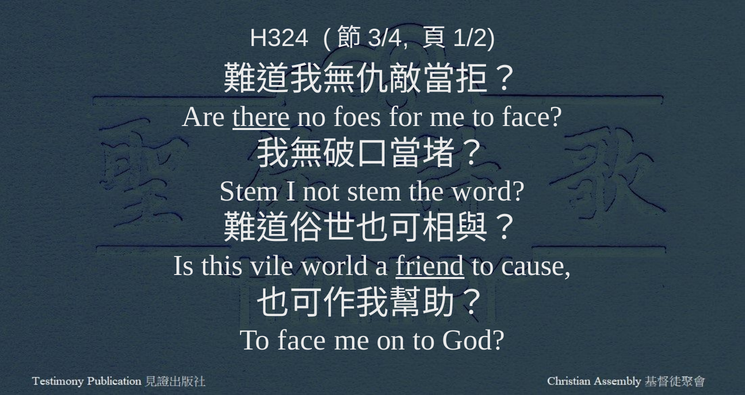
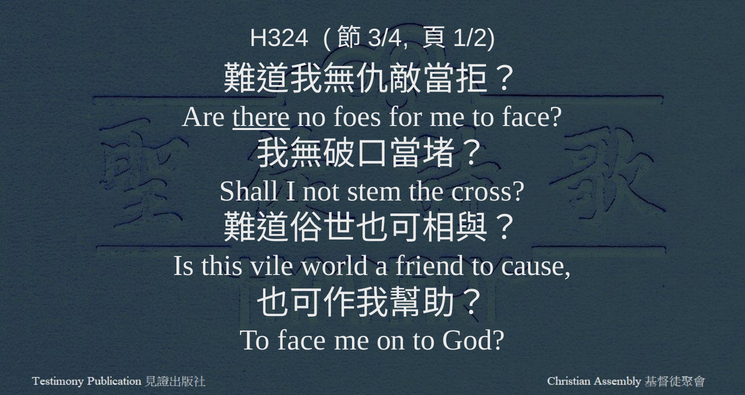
Stem at (249, 191): Stem -> Shall
word: word -> cross
friend underline: present -> none
